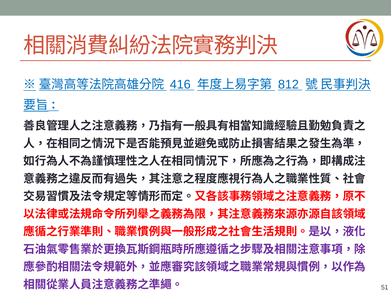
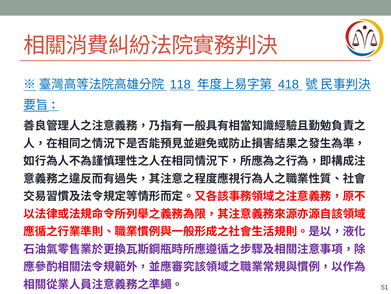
416: 416 -> 118
812: 812 -> 418
